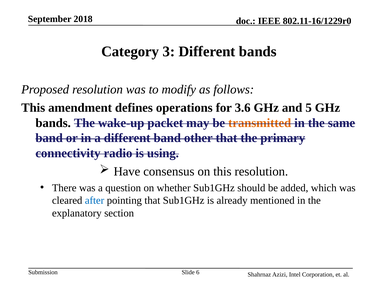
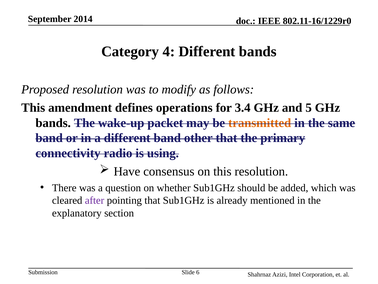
2018: 2018 -> 2014
3: 3 -> 4
3.6: 3.6 -> 3.4
after colour: blue -> purple
